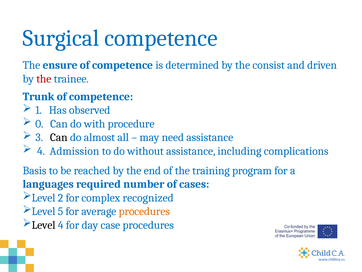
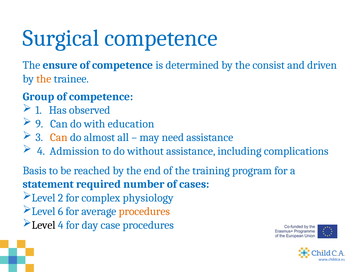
the at (44, 79) colour: red -> orange
Trunk: Trunk -> Group
0: 0 -> 9
procedure: procedure -> education
Can at (59, 137) colour: black -> orange
languages: languages -> statement
recognized: recognized -> physiology
5: 5 -> 6
